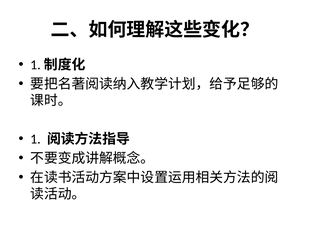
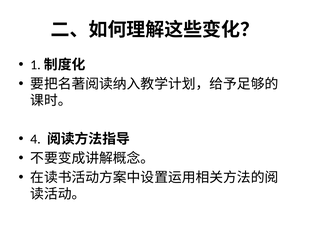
1: 1 -> 4
